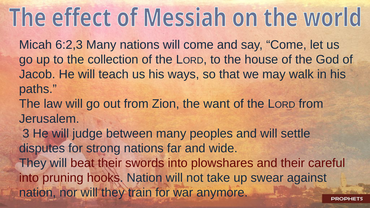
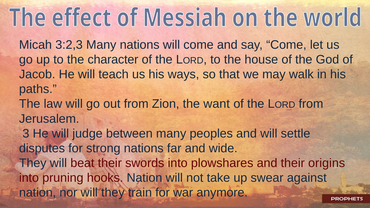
6:2,3: 6:2,3 -> 3:2,3
collection: collection -> character
careful: careful -> origins
